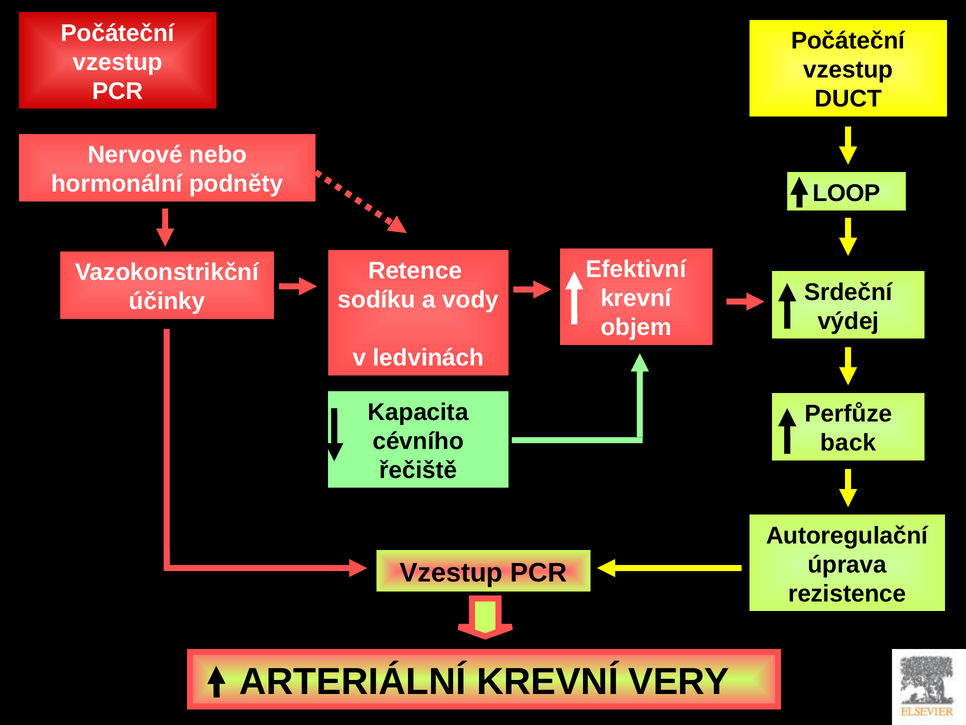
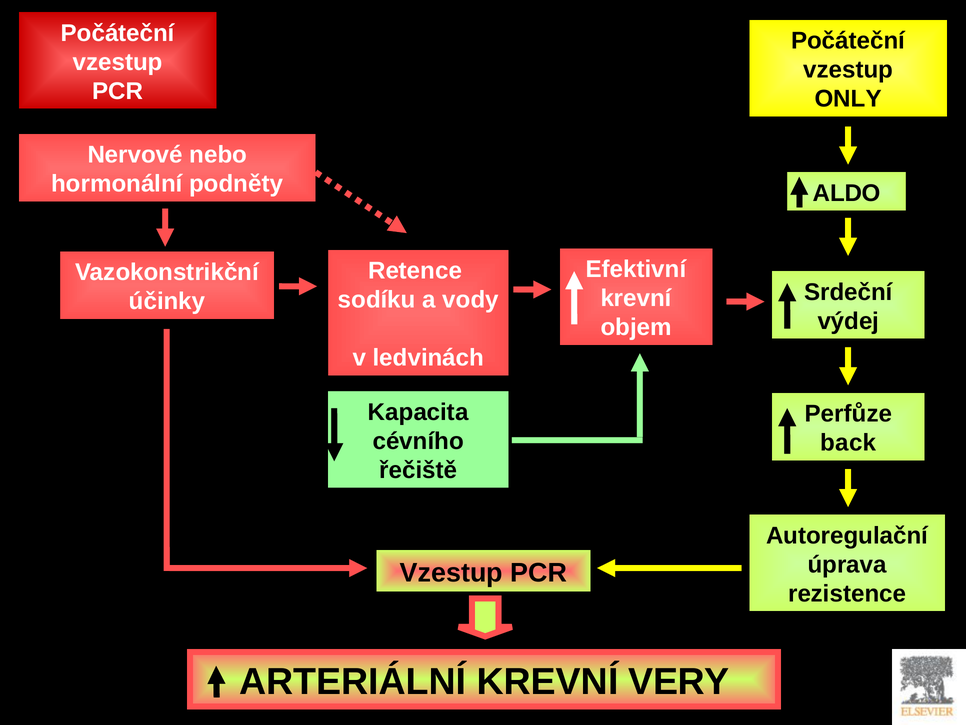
DUCT: DUCT -> ONLY
LOOP: LOOP -> ALDO
